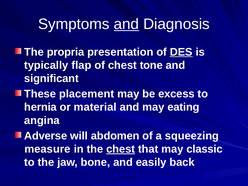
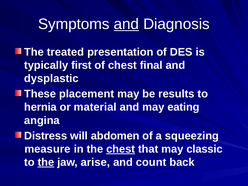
propria: propria -> treated
DES underline: present -> none
flap: flap -> first
tone: tone -> final
significant: significant -> dysplastic
excess: excess -> results
Adverse: Adverse -> Distress
the at (46, 162) underline: none -> present
bone: bone -> arise
easily: easily -> count
